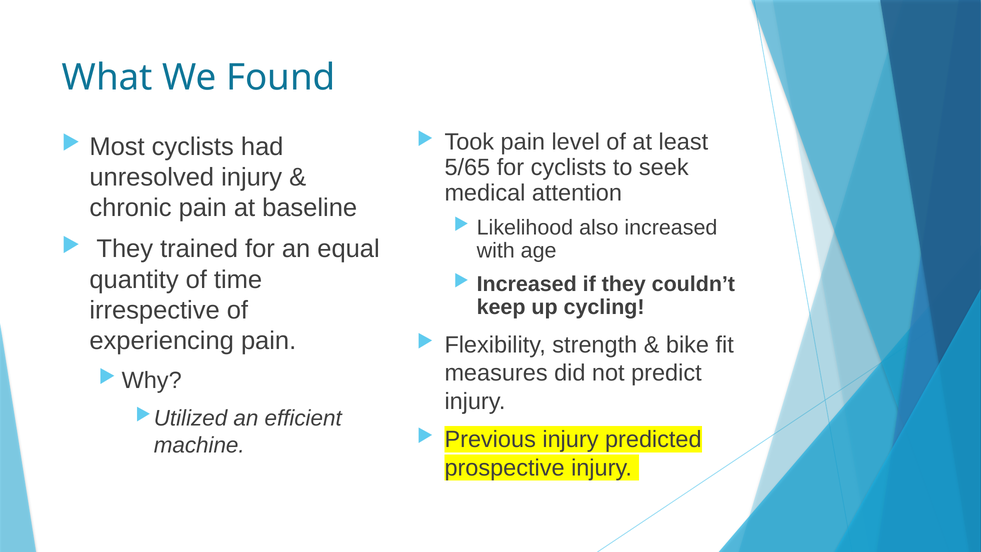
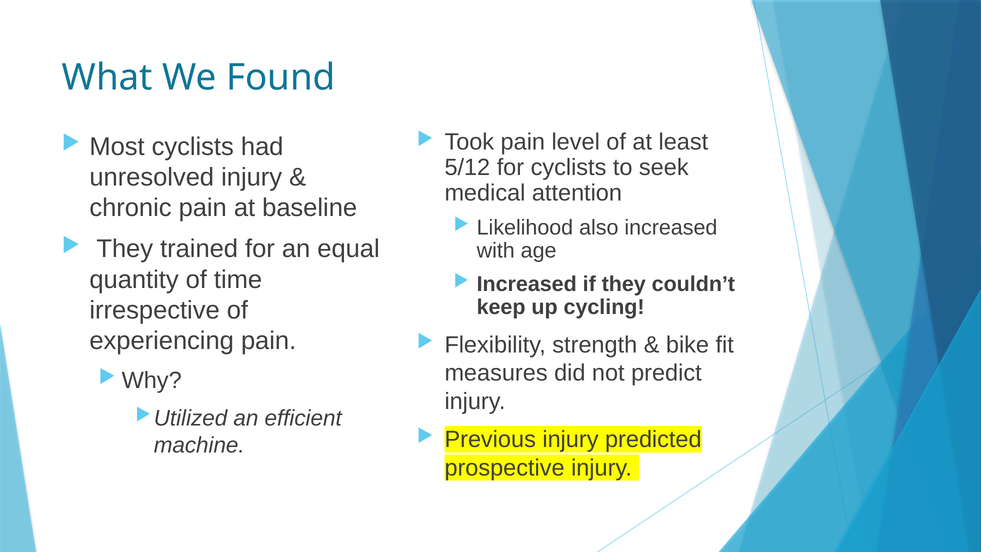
5/65: 5/65 -> 5/12
